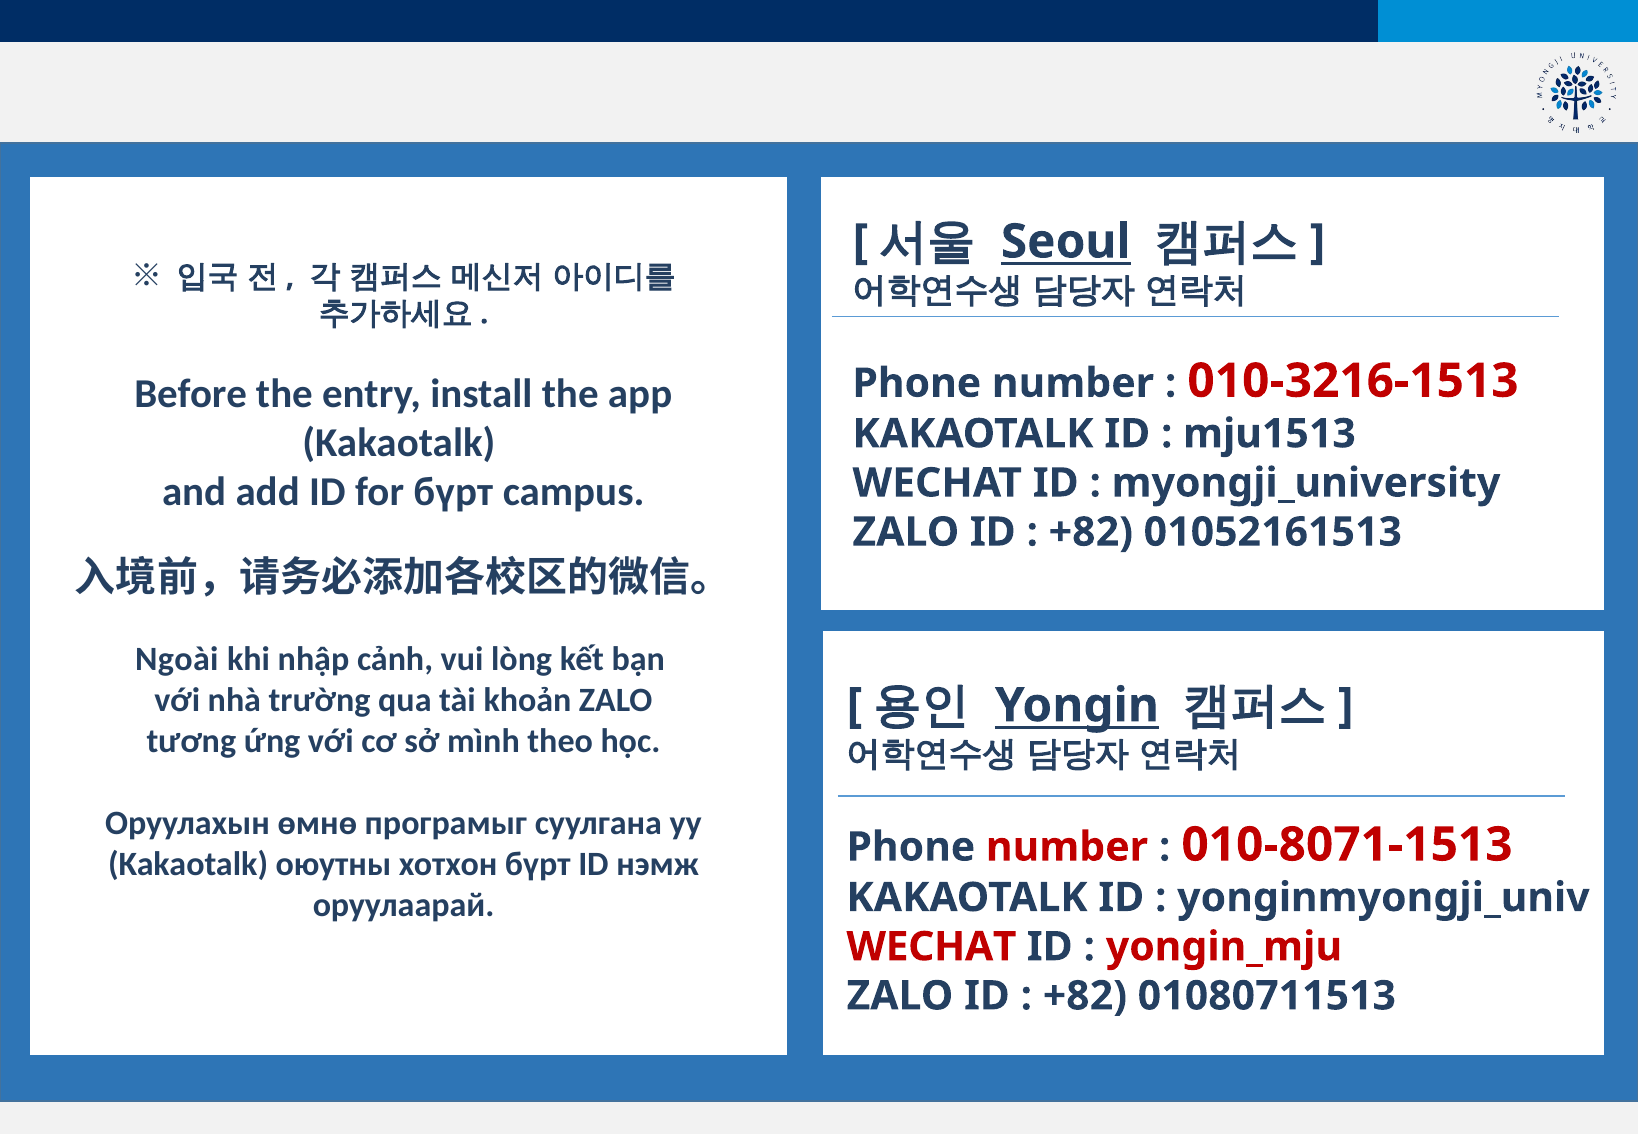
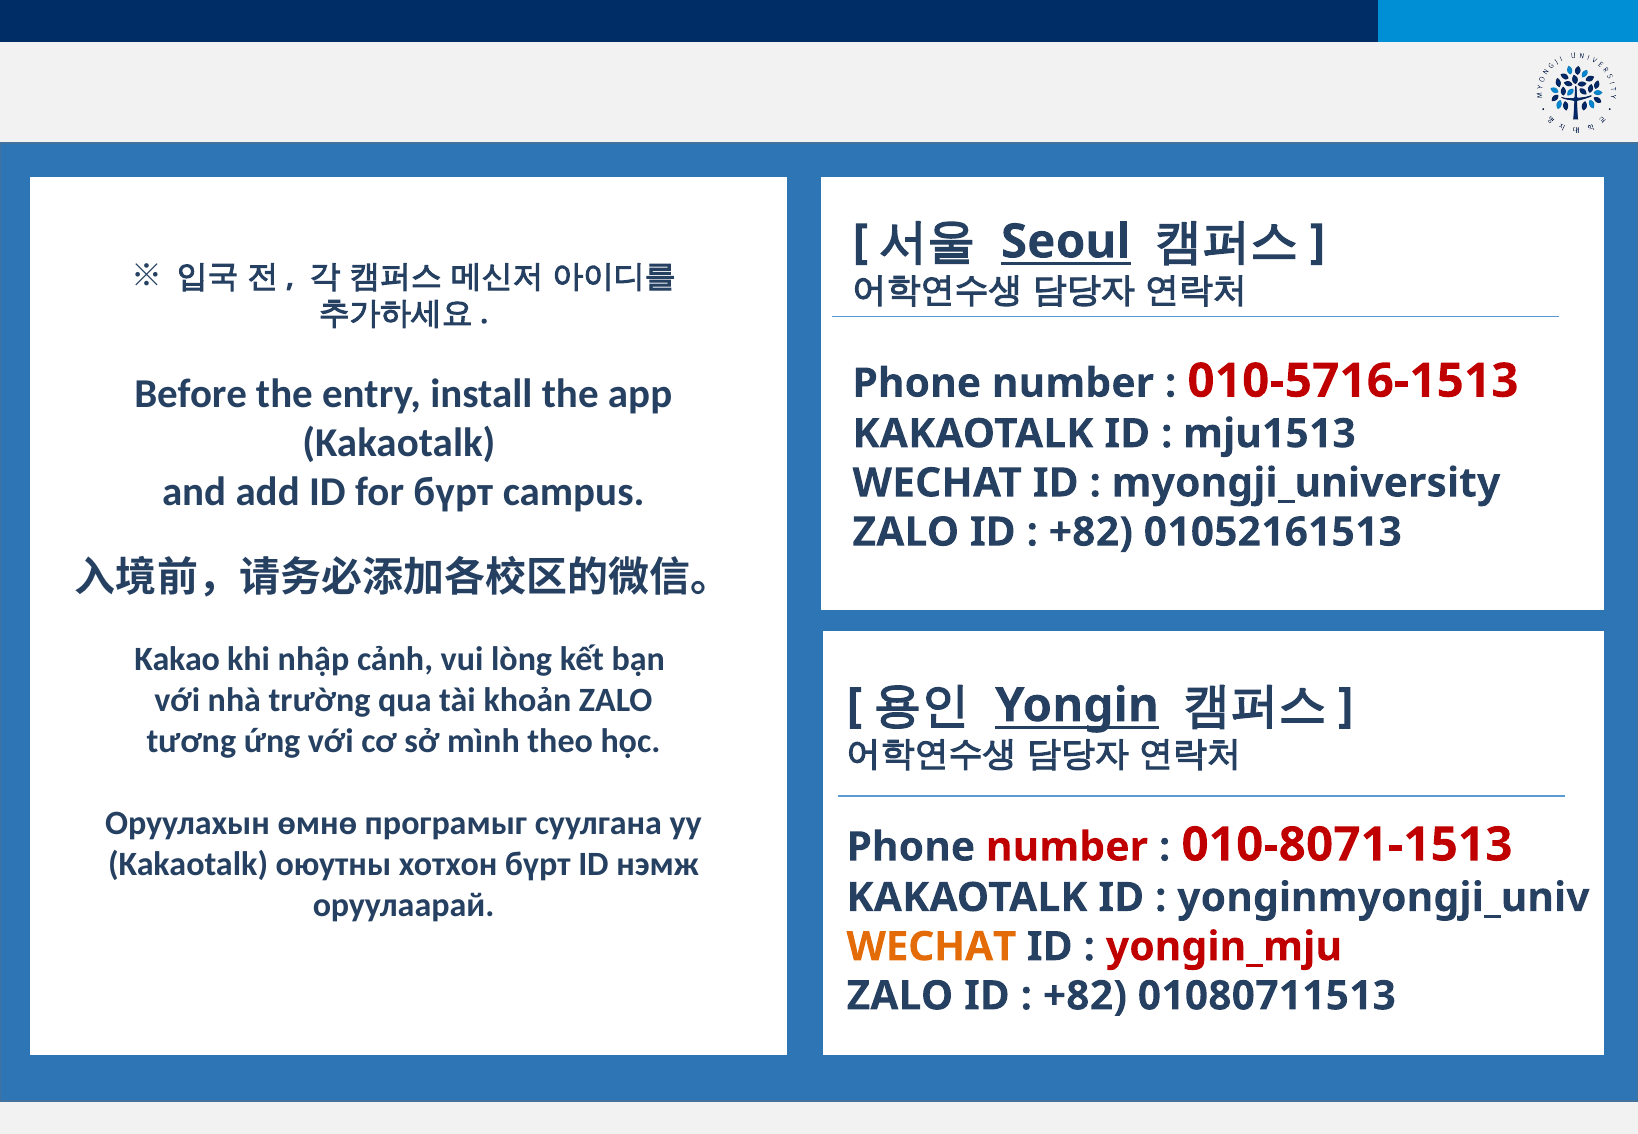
010-3216-1513: 010-3216-1513 -> 010-5716-1513
Ngoài: Ngoài -> Kakao
WECHAT at (931, 947) colour: red -> orange
